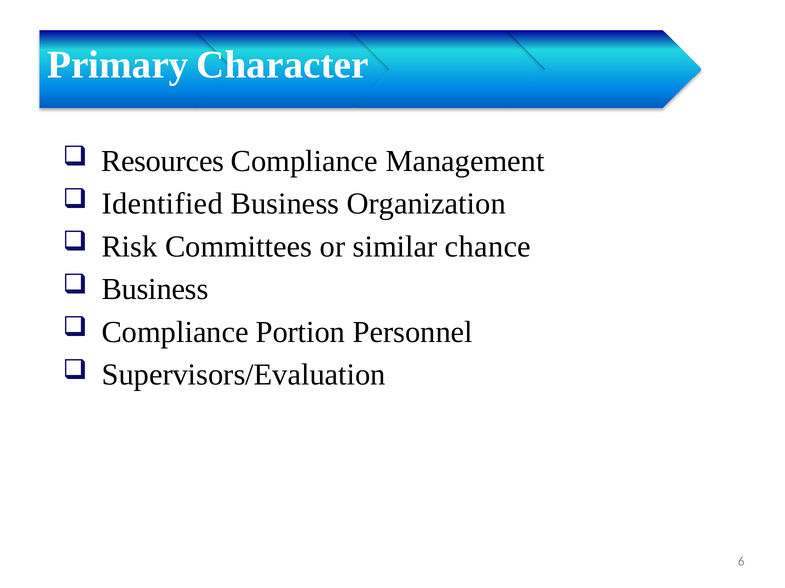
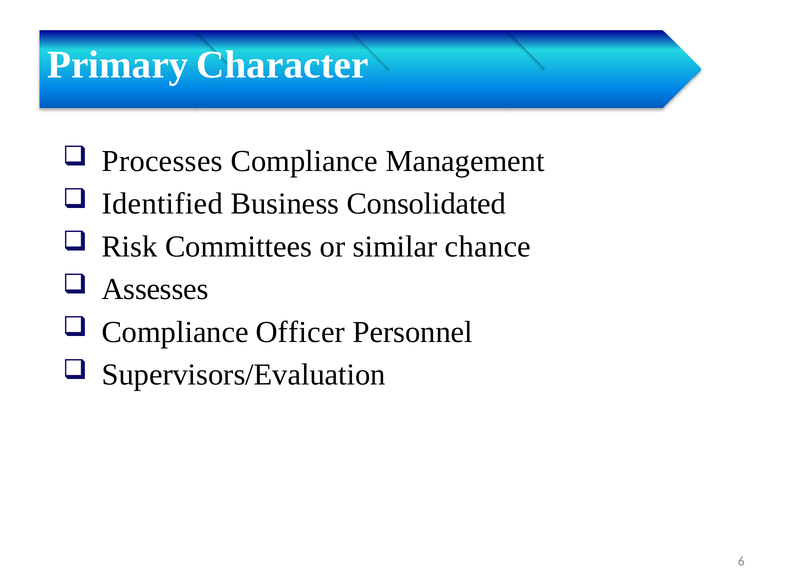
Resources: Resources -> Processes
Organization: Organization -> Consolidated
Business at (155, 290): Business -> Assesses
Portion: Portion -> Officer
